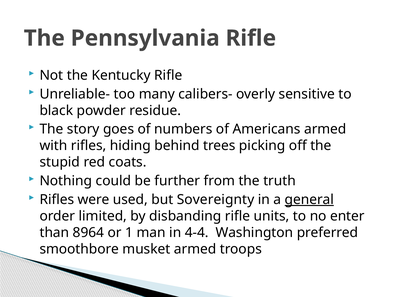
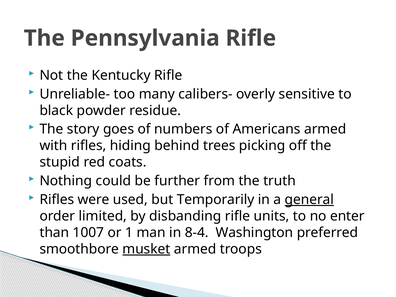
Sovereignty: Sovereignty -> Temporarily
8964: 8964 -> 1007
4-4: 4-4 -> 8-4
musket underline: none -> present
